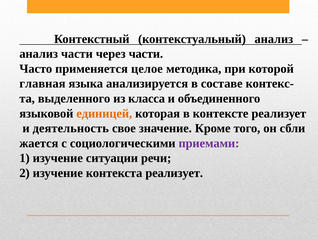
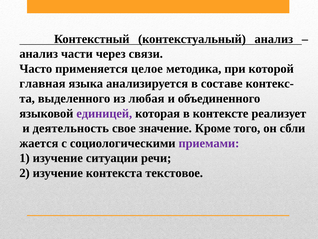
через части: части -> связи
класса: класса -> любая
единицей colour: orange -> purple
контекста реализует: реализует -> текстовое
